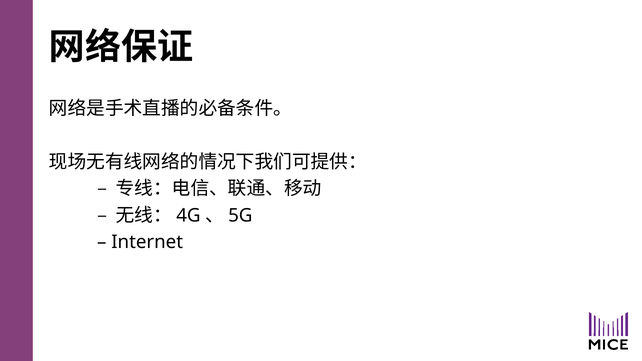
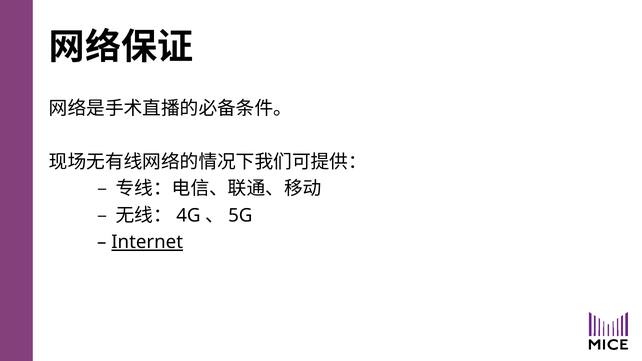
Internet underline: none -> present
